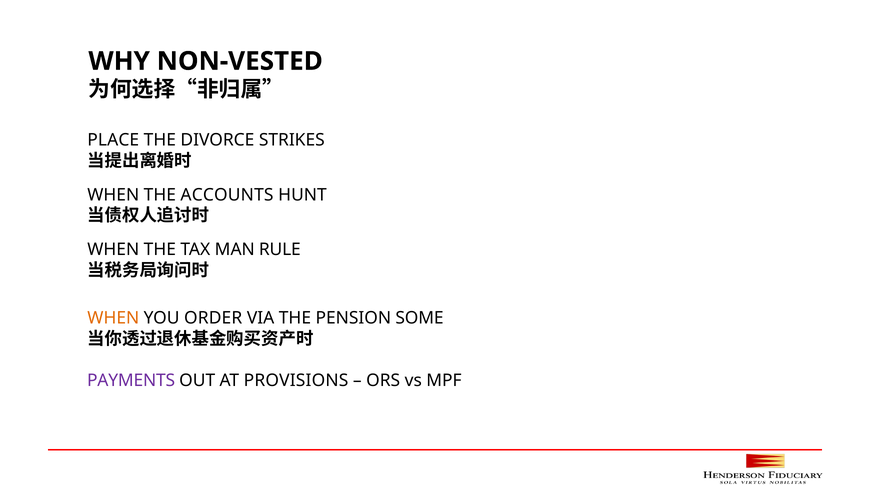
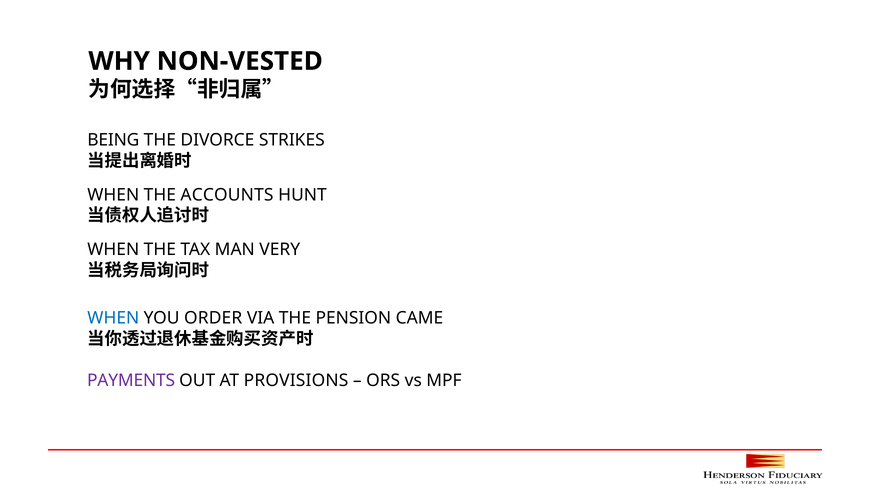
PLACE: PLACE -> BEING
RULE: RULE -> VERY
WHEN at (113, 318) colour: orange -> blue
SOME: SOME -> CAME
